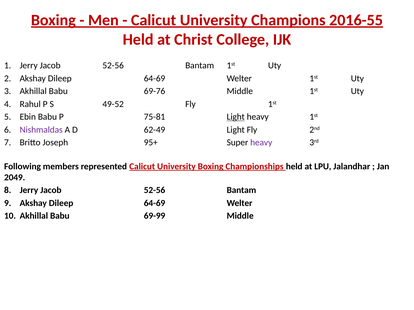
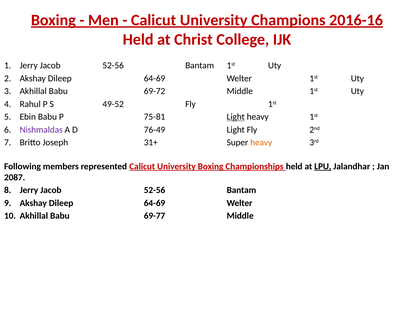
2016-55: 2016-55 -> 2016-16
69-76: 69-76 -> 69-72
62-49: 62-49 -> 76-49
95+: 95+ -> 31+
heavy at (261, 143) colour: purple -> orange
LPU underline: none -> present
2049: 2049 -> 2087
69-99: 69-99 -> 69-77
